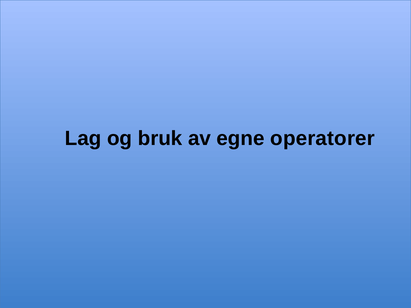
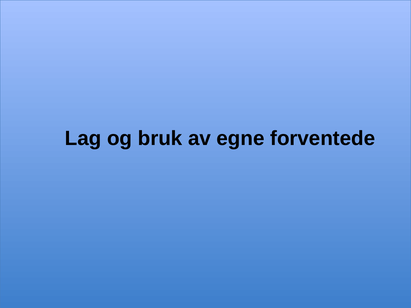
operatorer: operatorer -> forventede
